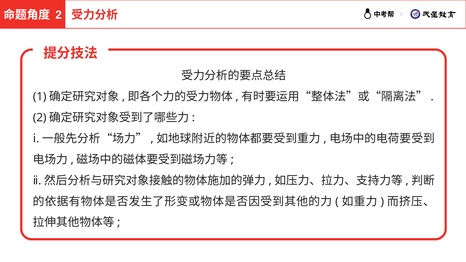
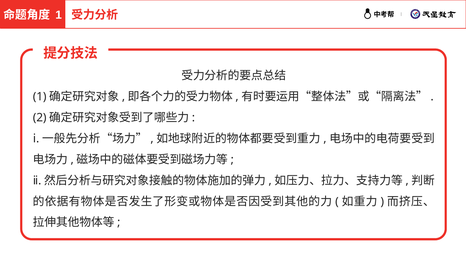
2 at (59, 15): 2 -> 1
